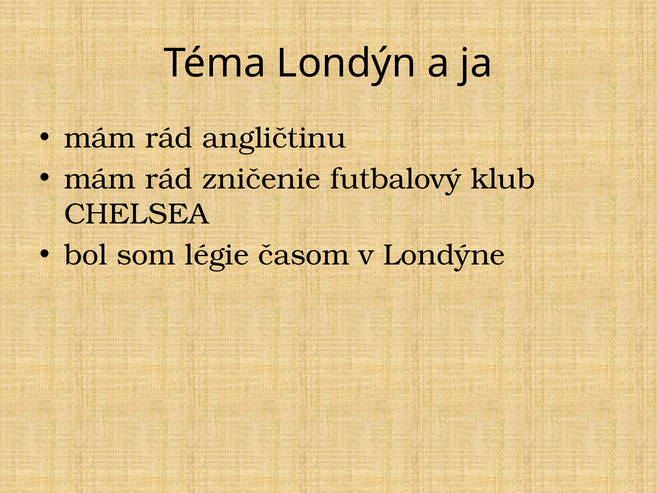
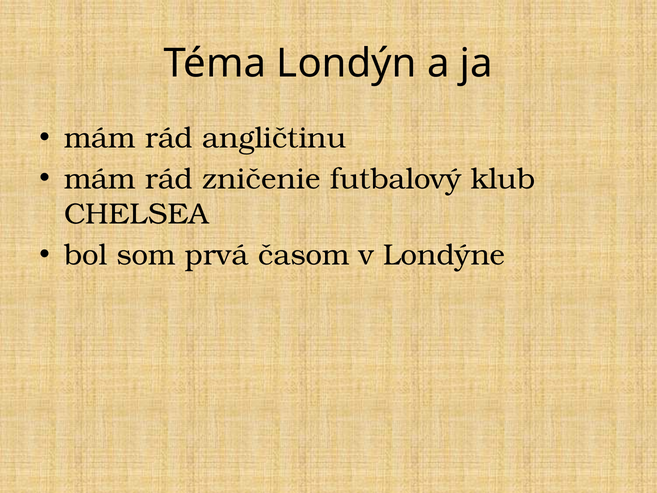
légie: légie -> prvá
